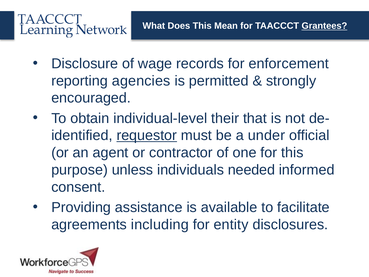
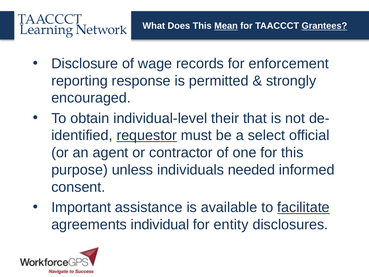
Mean underline: none -> present
agencies: agencies -> response
under: under -> select
Providing: Providing -> Important
facilitate underline: none -> present
including: including -> individual
